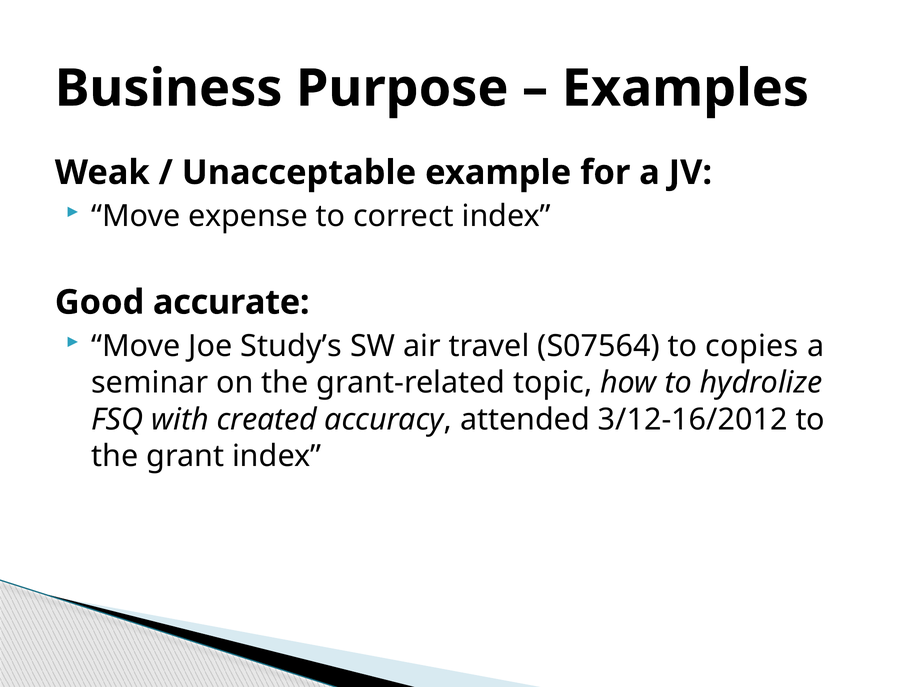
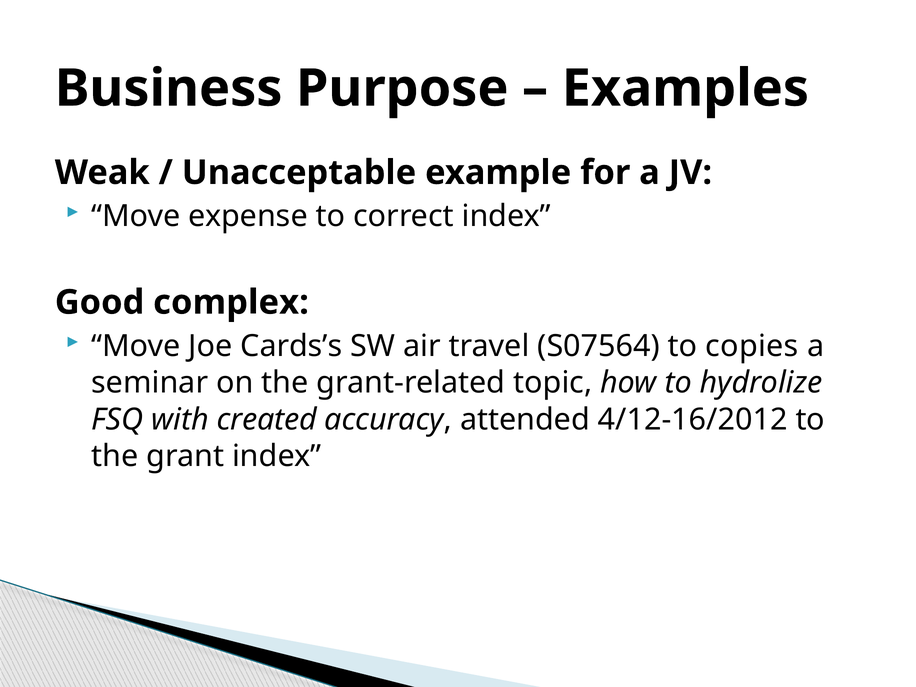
accurate: accurate -> complex
Study’s: Study’s -> Cards’s
3/12-16/2012: 3/12-16/2012 -> 4/12-16/2012
